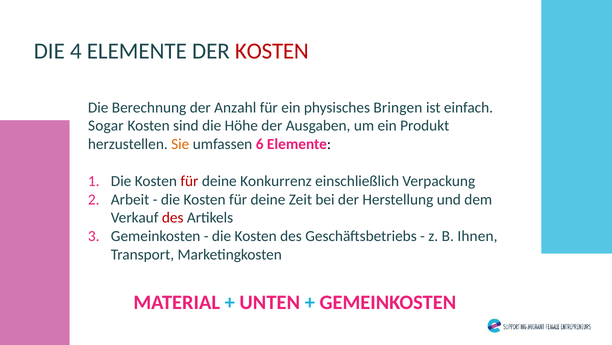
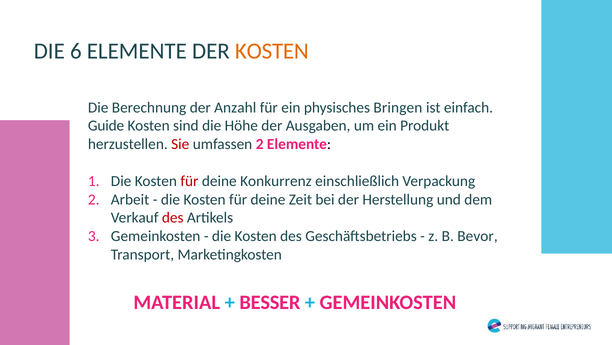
4: 4 -> 6
KOSTEN at (272, 51) colour: red -> orange
Sogar: Sogar -> Guide
Sie colour: orange -> red
umfassen 6: 6 -> 2
Ihnen: Ihnen -> Bevor
UNTEN: UNTEN -> BESSER
